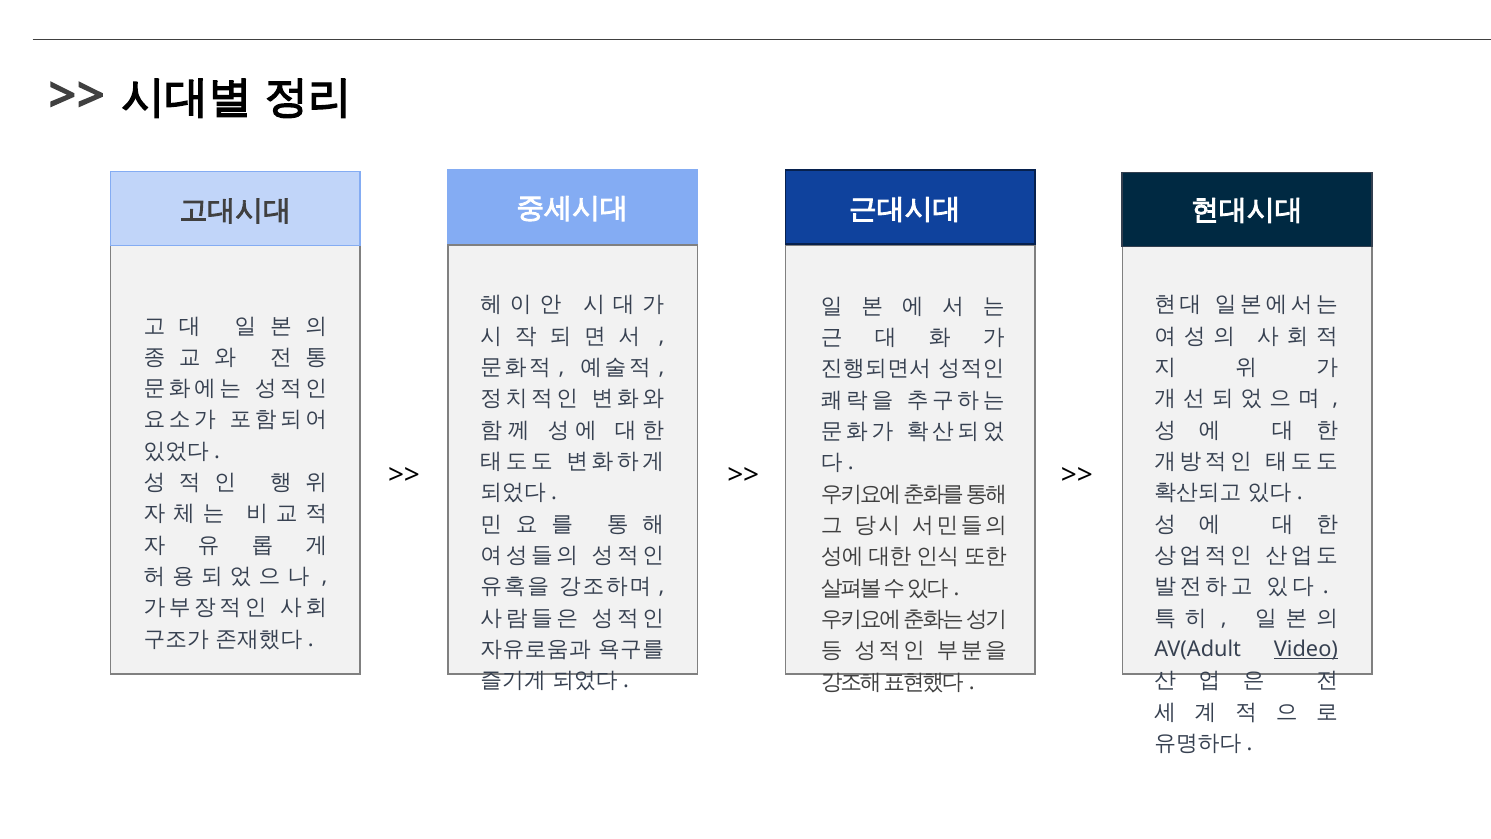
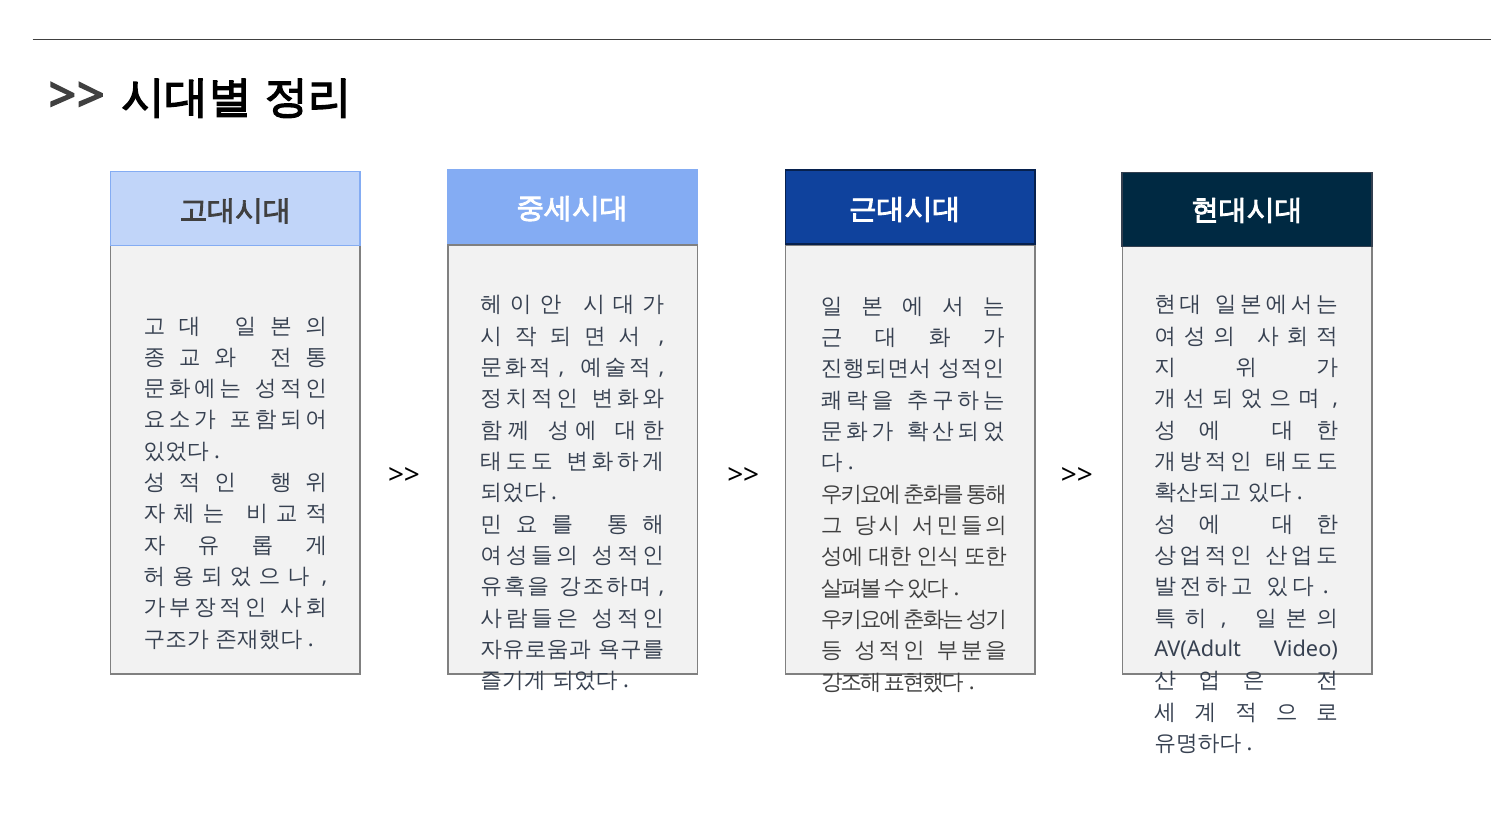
Video underline: present -> none
